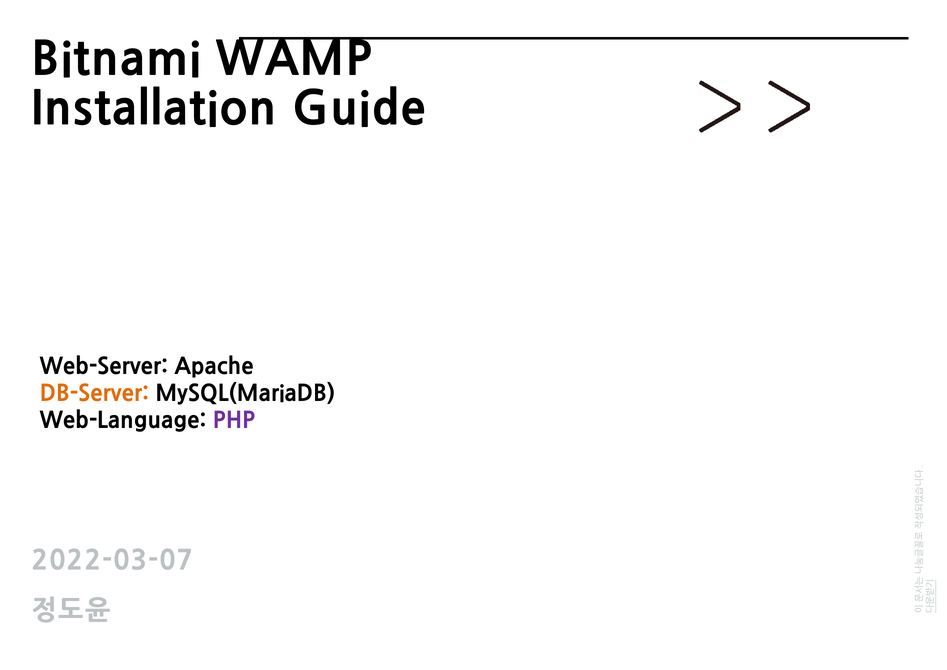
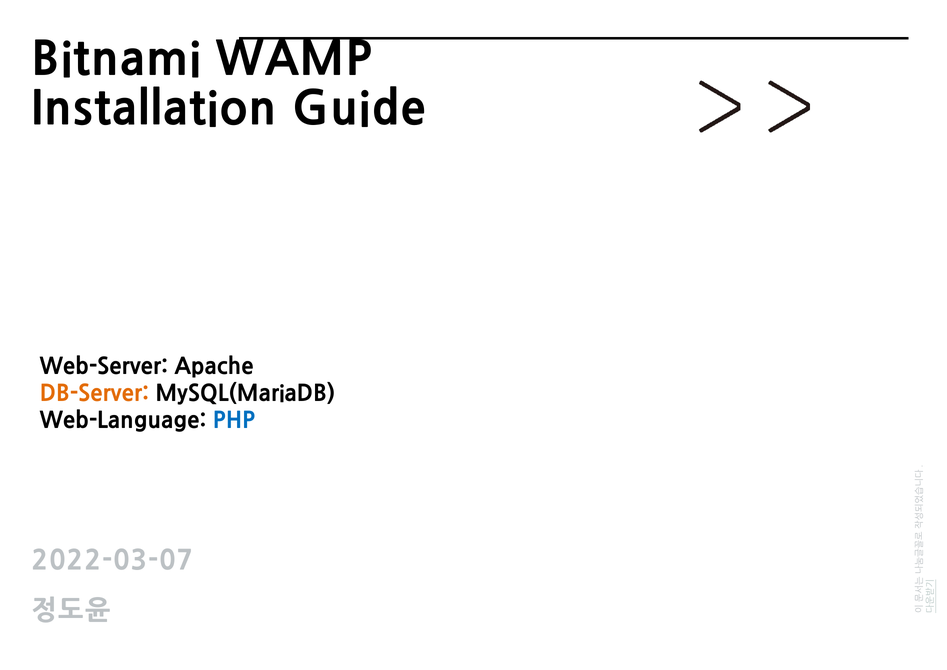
PHP colour: purple -> blue
